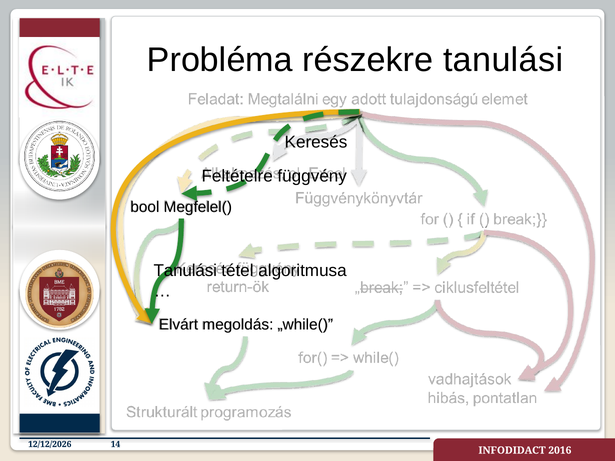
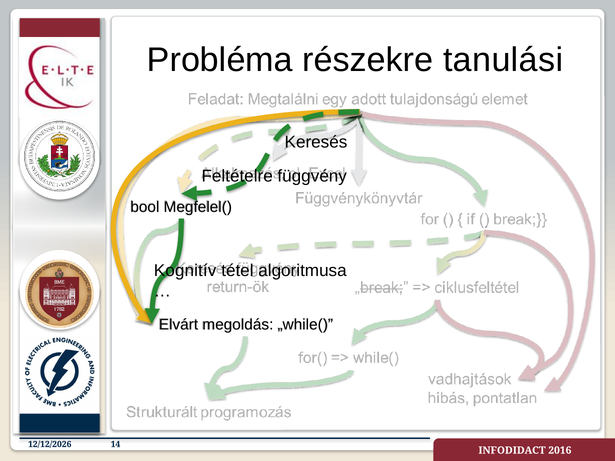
Tanulási at (185, 271): Tanulási -> Kognitív
